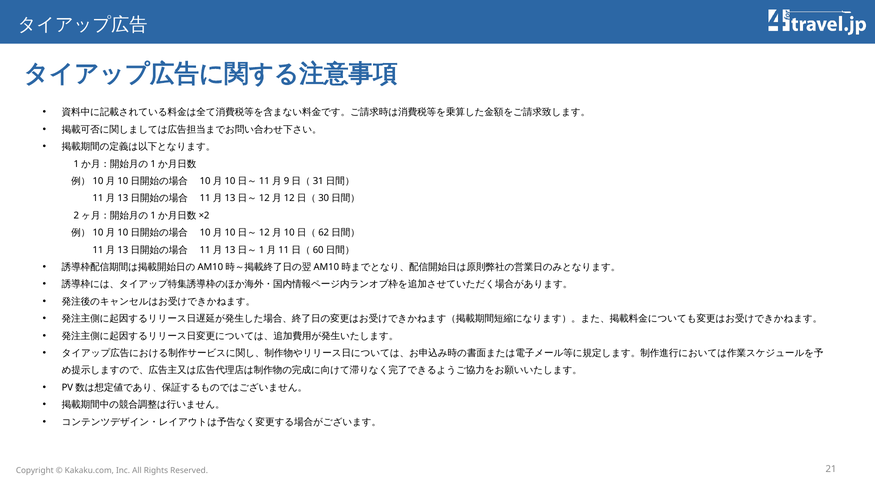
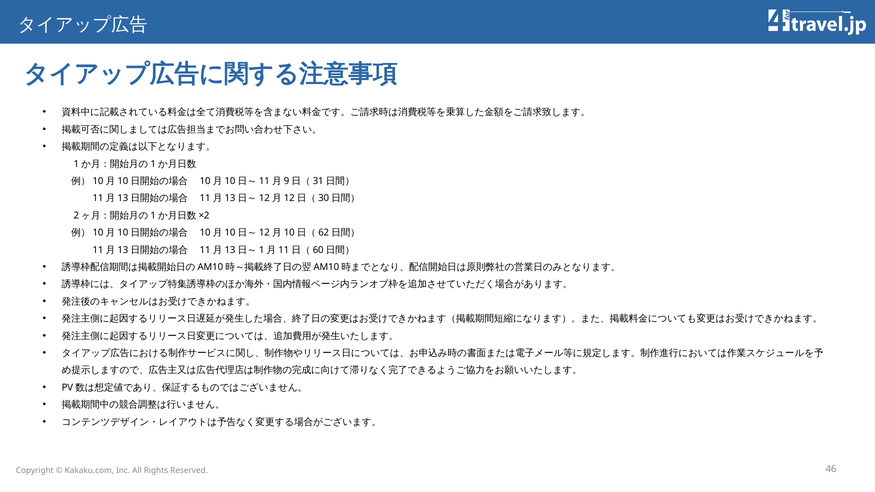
21: 21 -> 46
